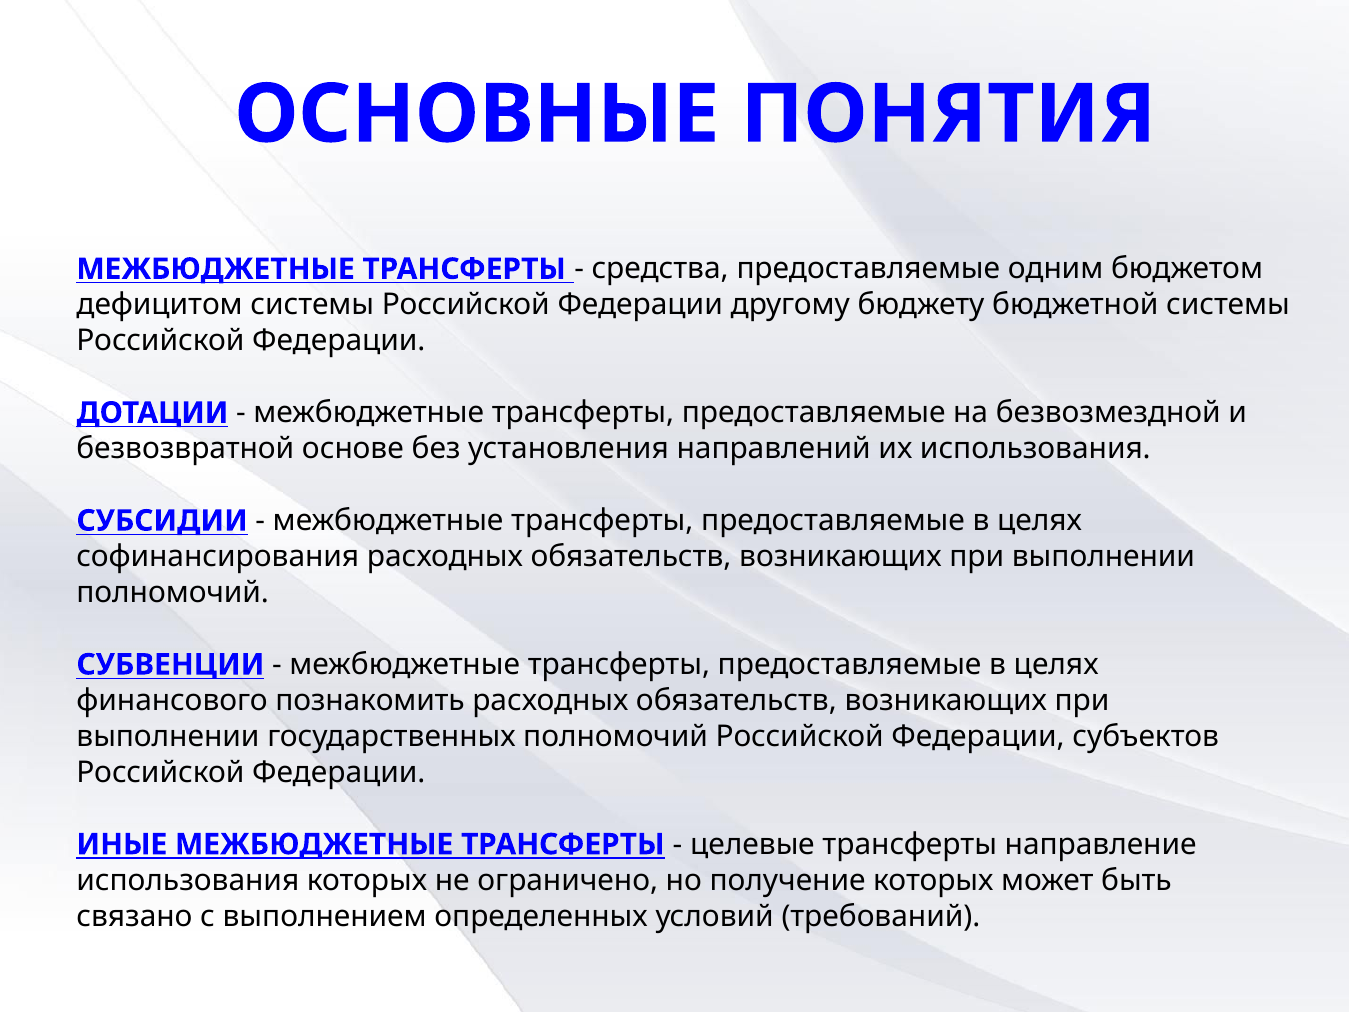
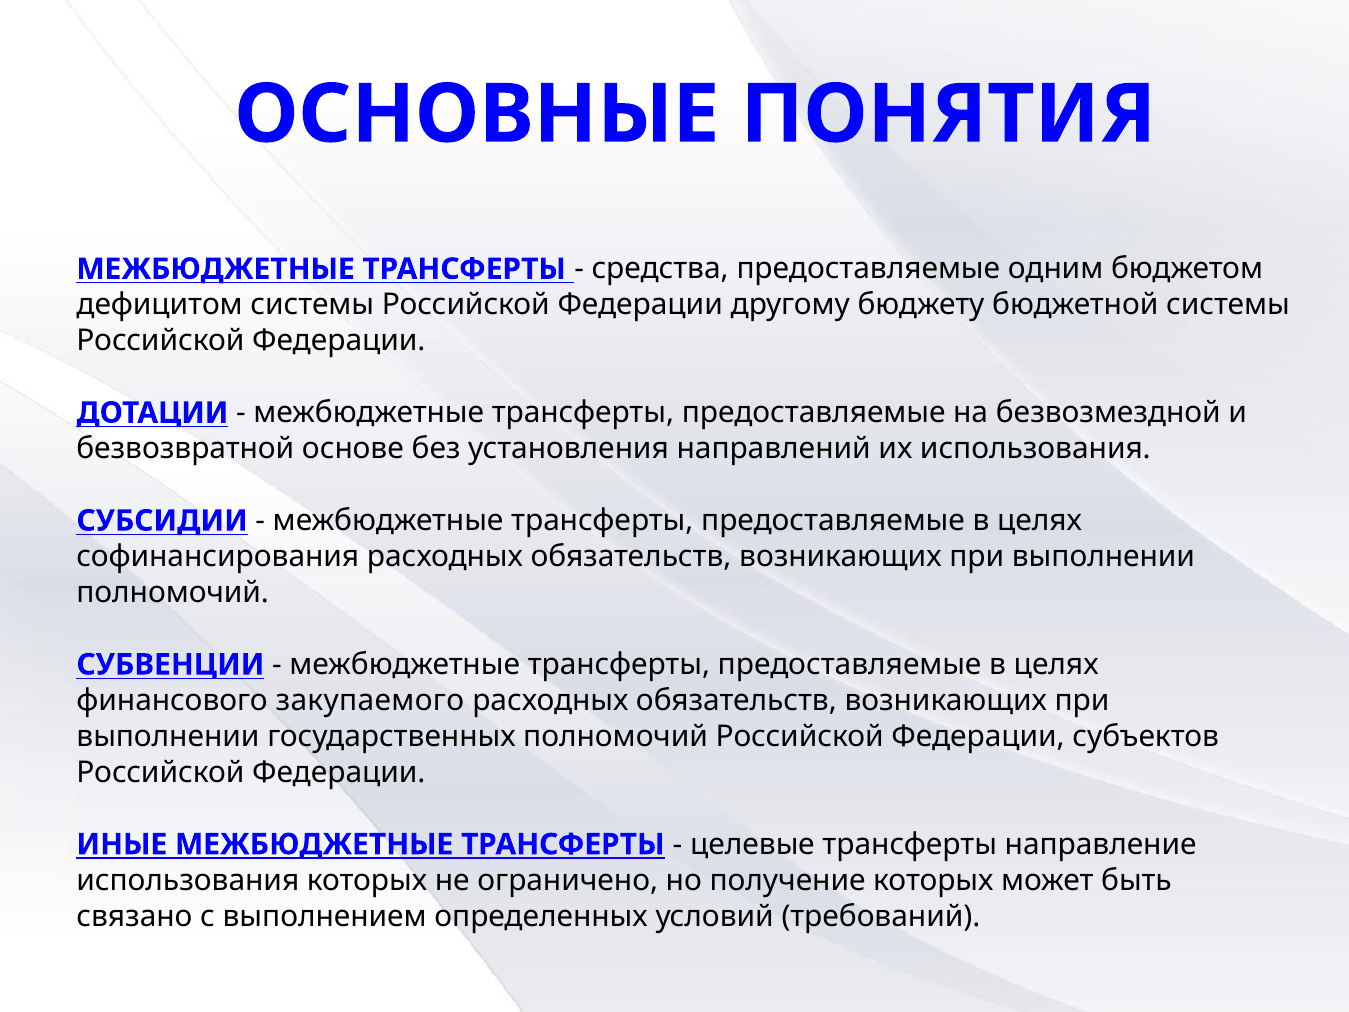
познакомить: познакомить -> закупаемого
